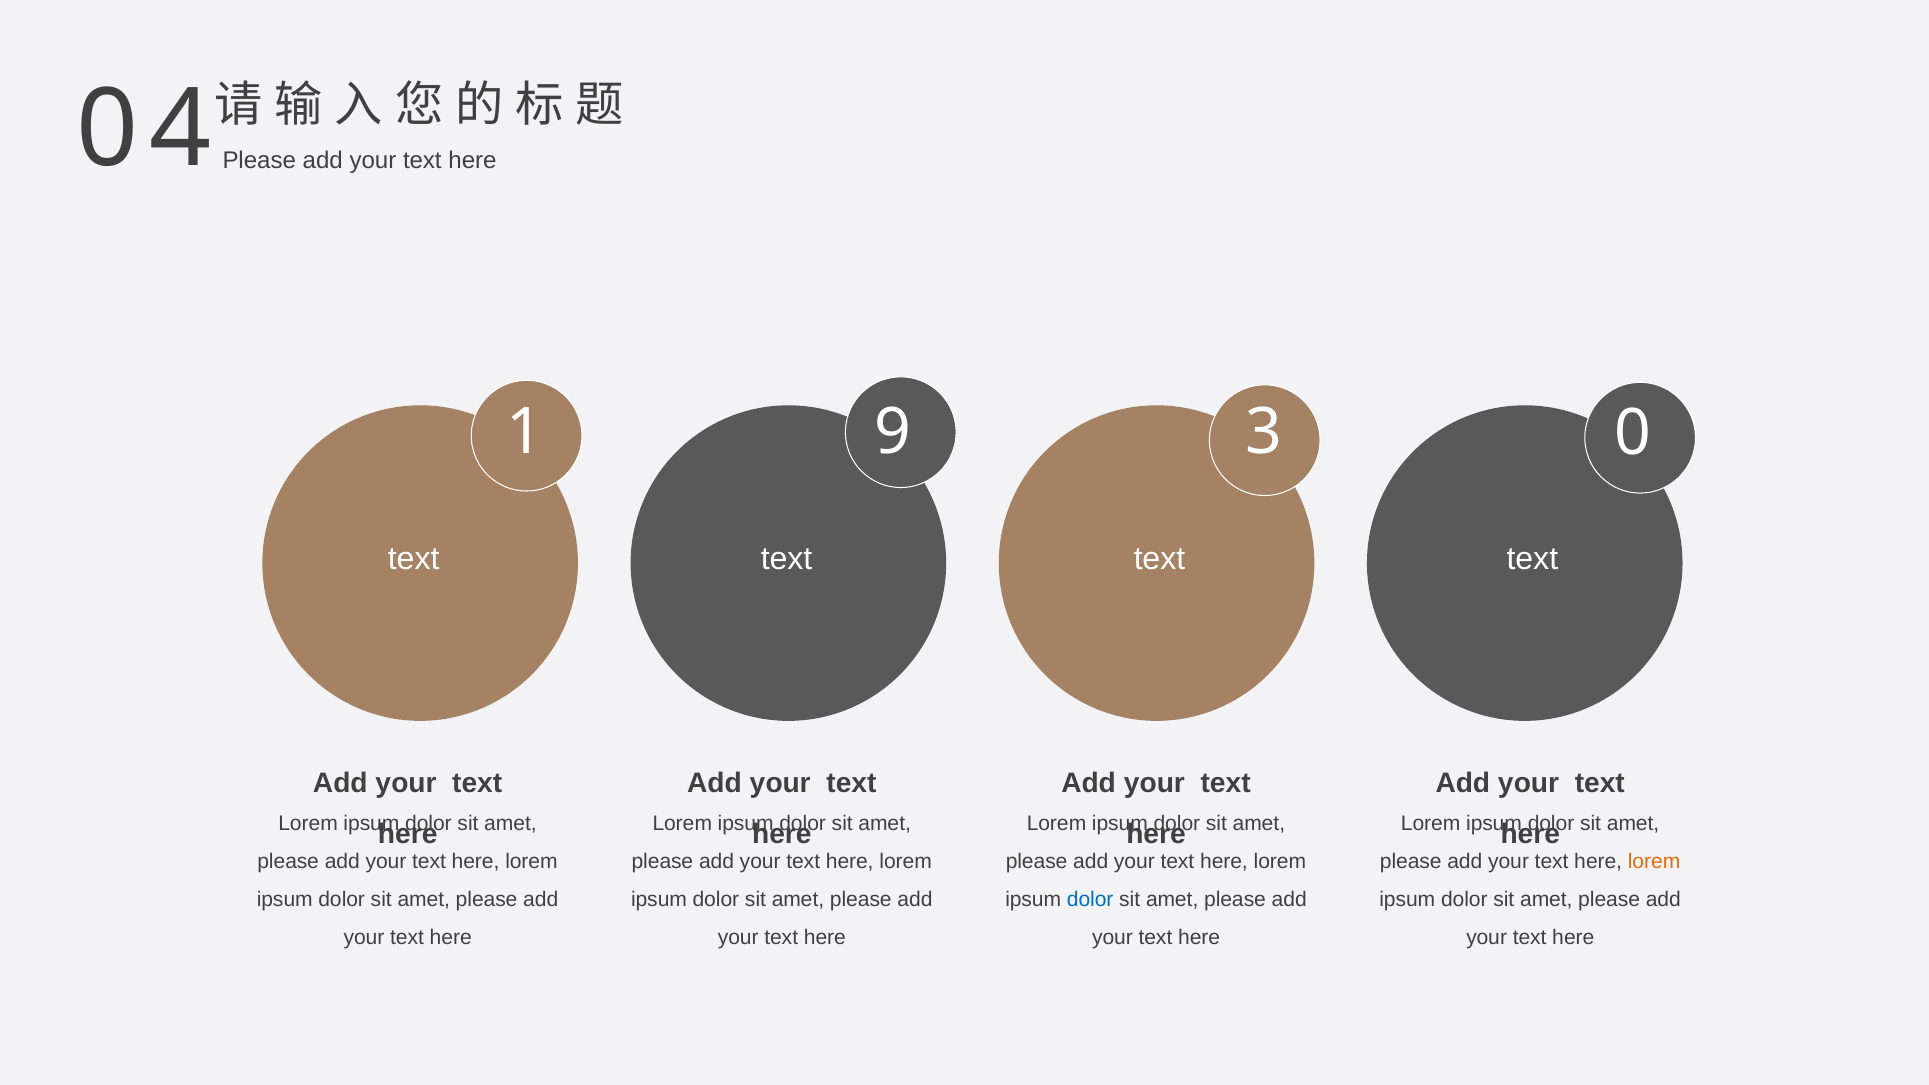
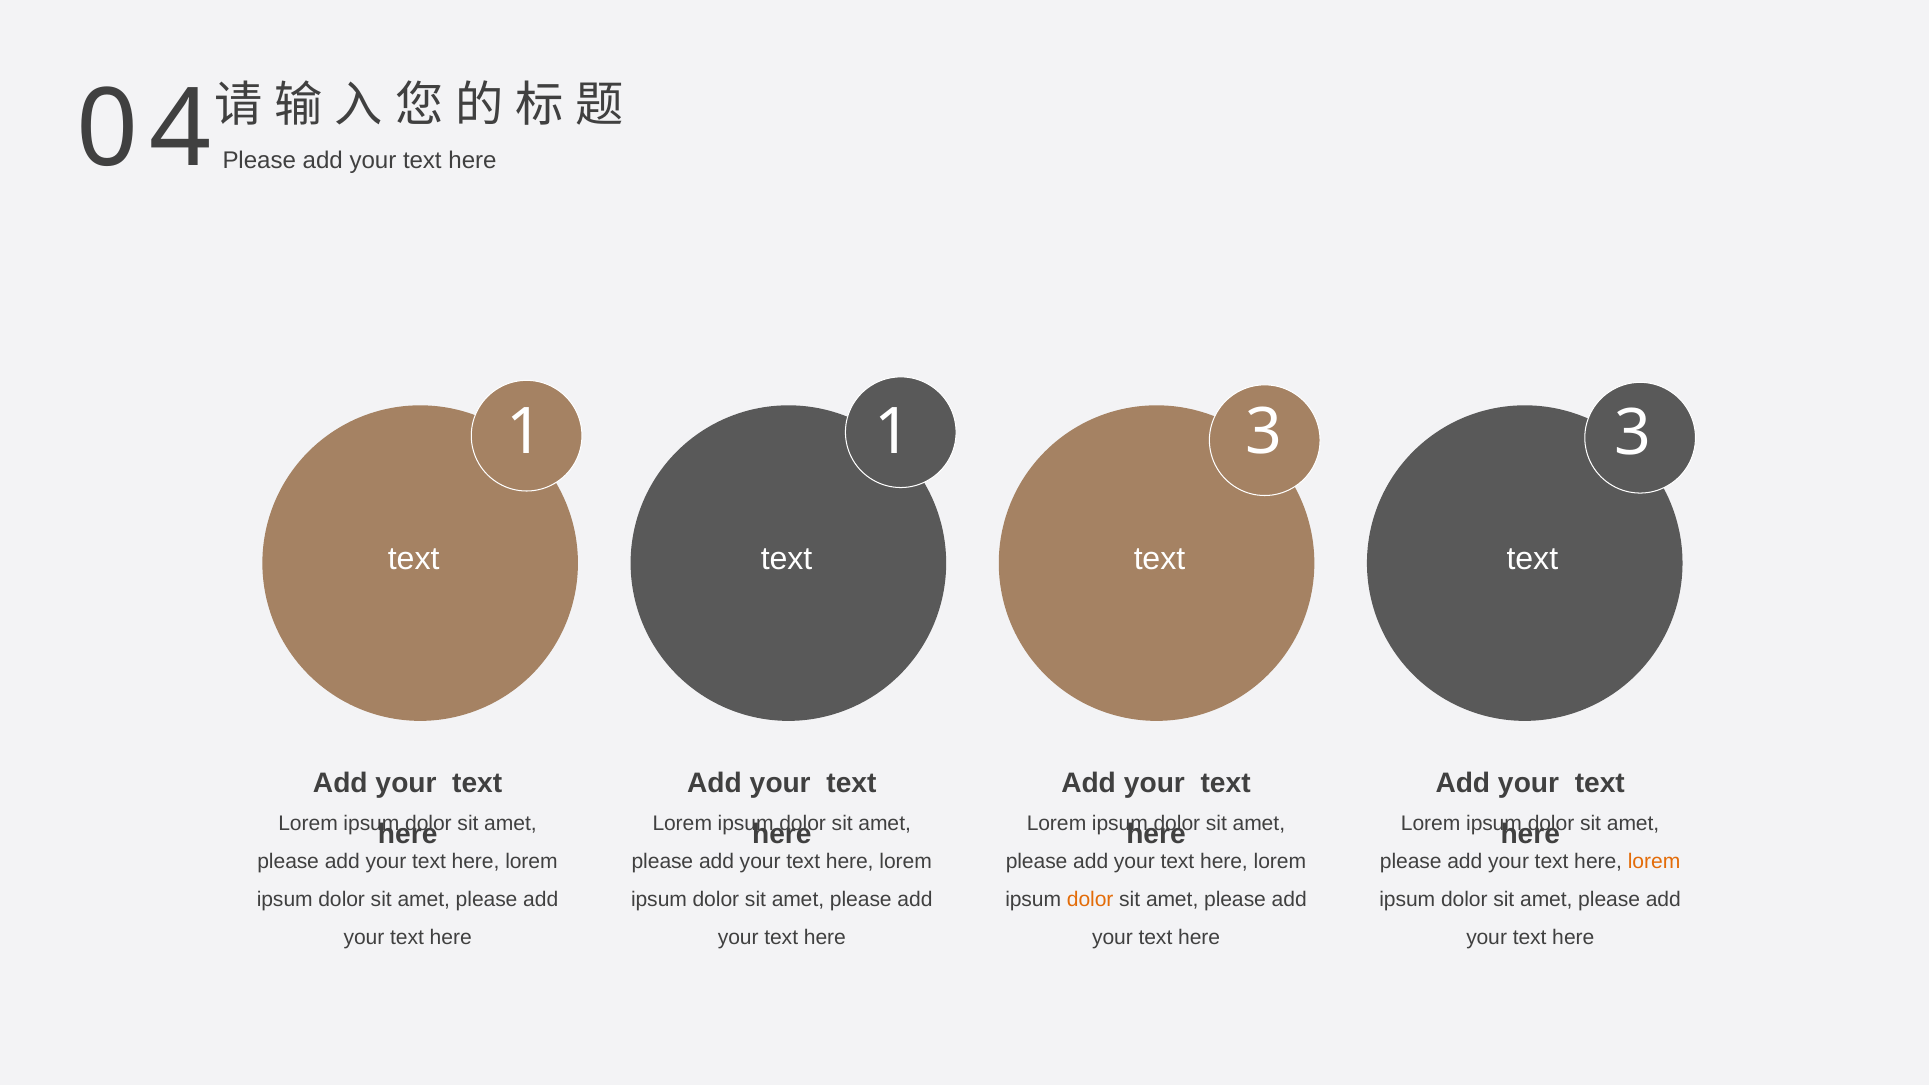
1 9: 9 -> 1
3 0: 0 -> 3
dolor at (1090, 900) colour: blue -> orange
